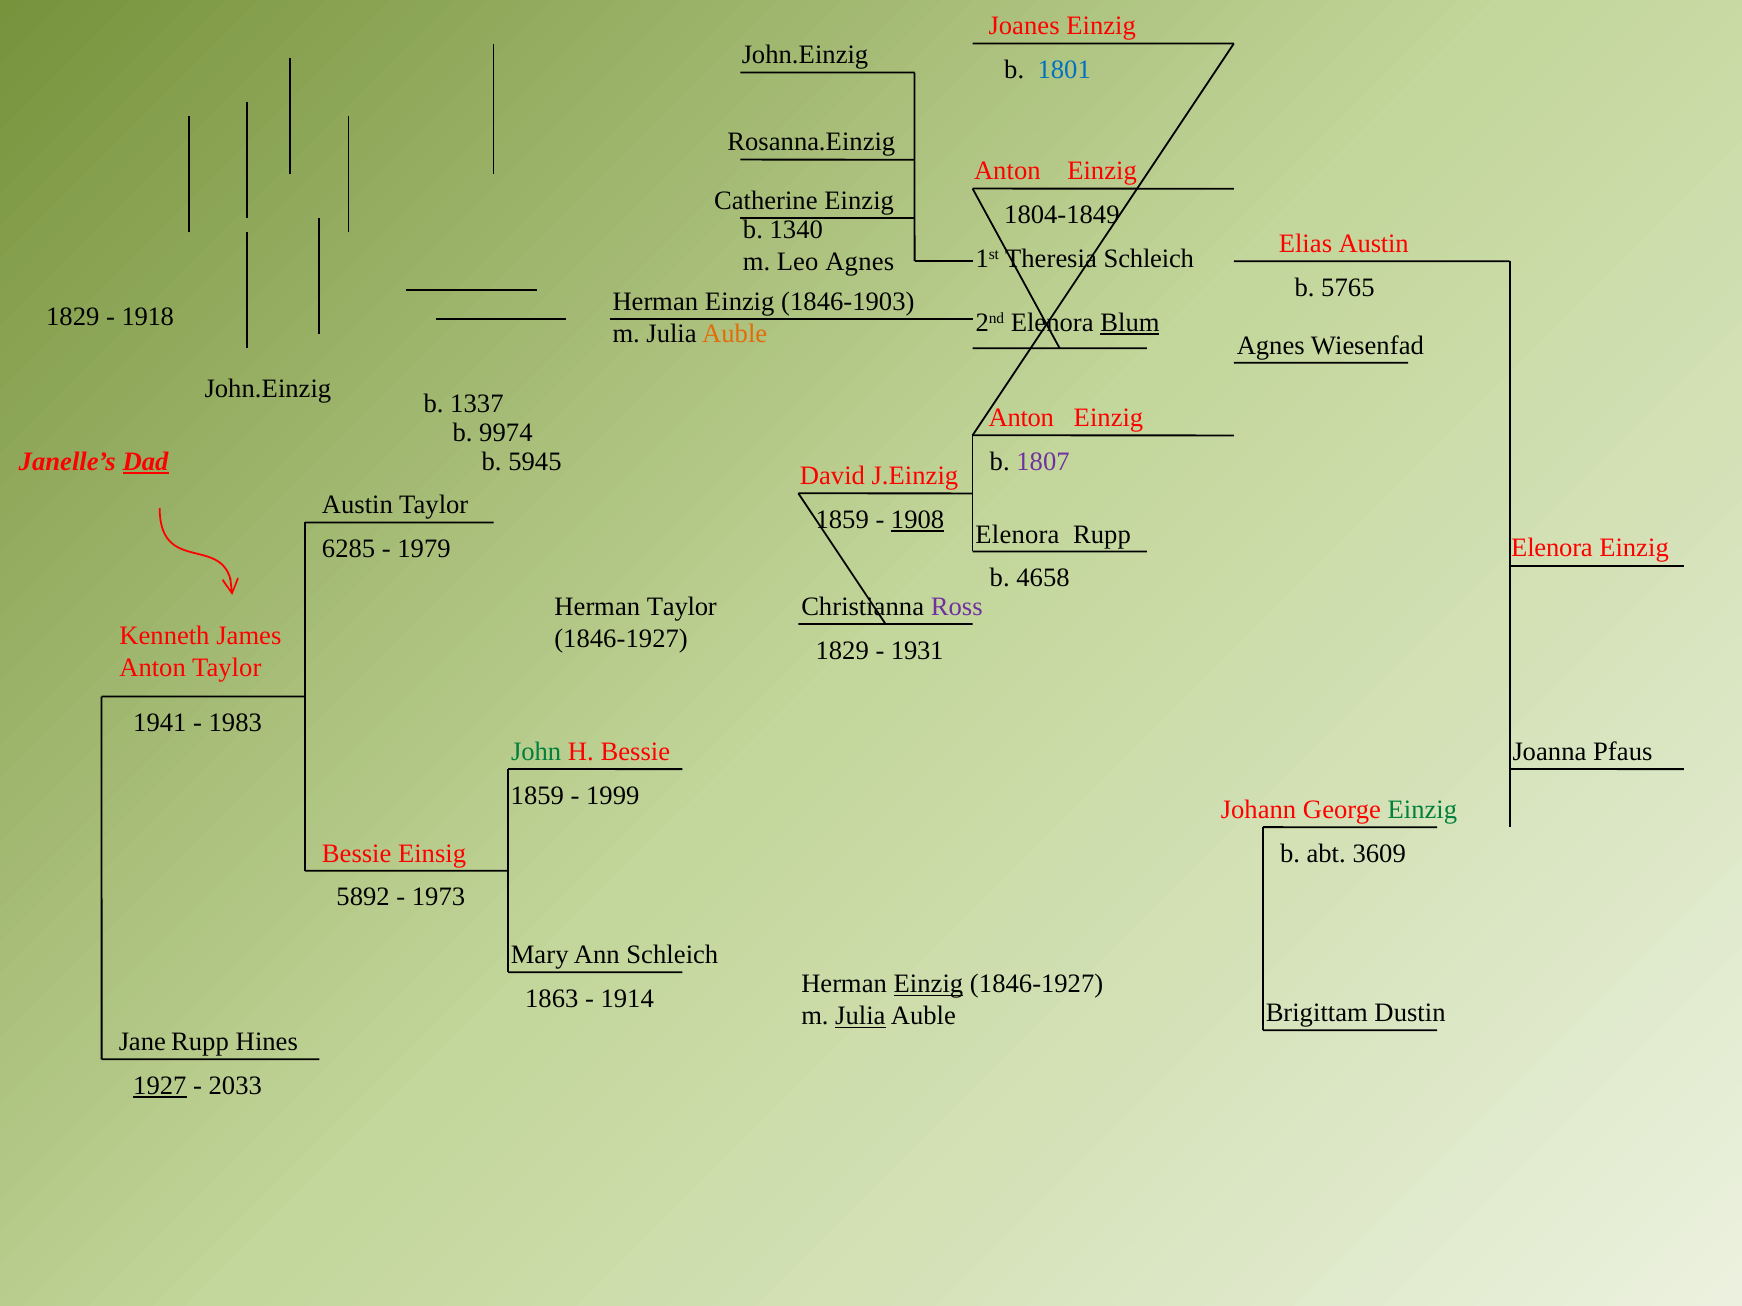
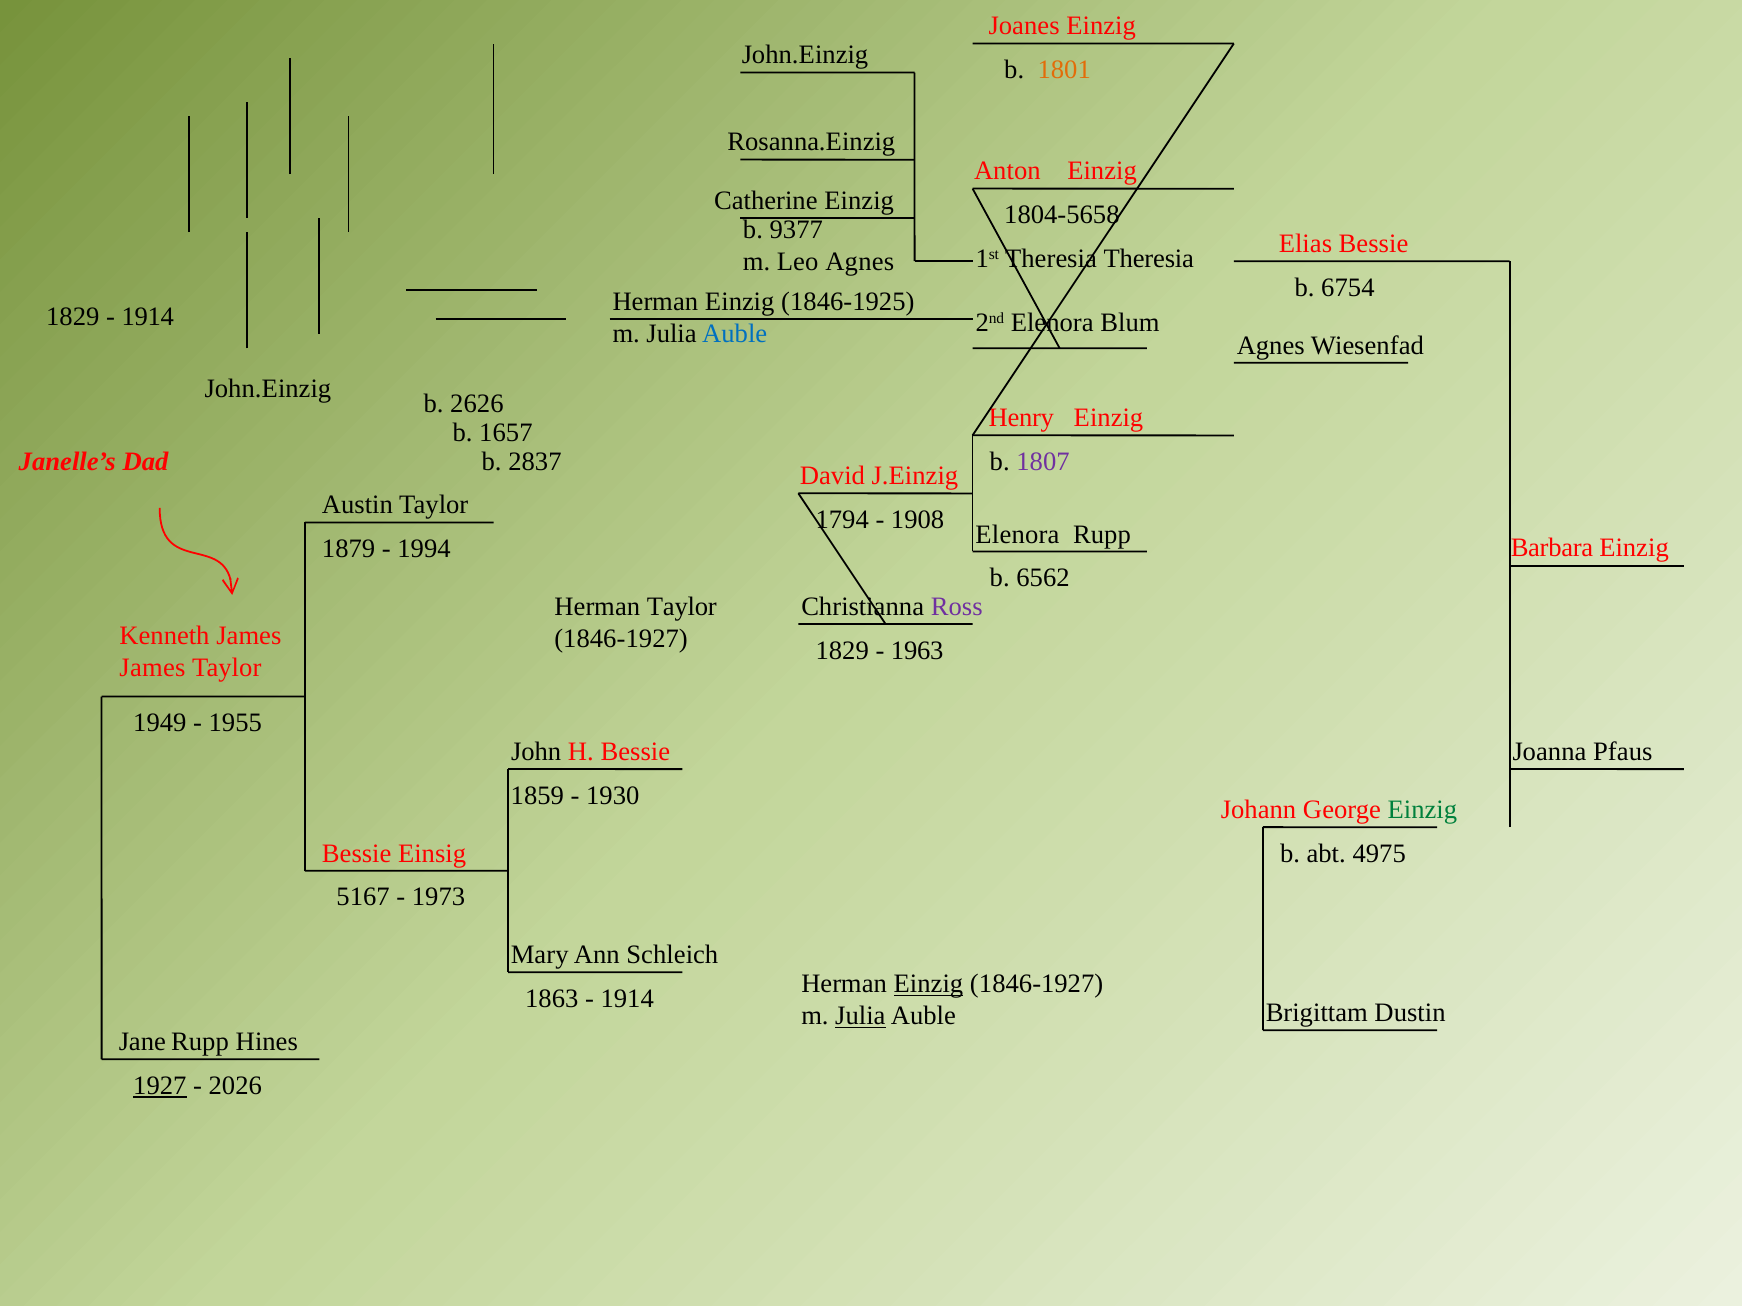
1801 colour: blue -> orange
1804-1849: 1804-1849 -> 1804-5658
1340: 1340 -> 9377
Elias Austin: Austin -> Bessie
Theresia Schleich: Schleich -> Theresia
5765: 5765 -> 6754
1846-1903: 1846-1903 -> 1846-1925
1918 at (148, 317): 1918 -> 1914
Blum underline: present -> none
Auble at (735, 334) colour: orange -> blue
1337: 1337 -> 2626
Anton at (1021, 418): Anton -> Henry
9974: 9974 -> 1657
Dad underline: present -> none
5945: 5945 -> 2837
1859 at (842, 520): 1859 -> 1794
1908 underline: present -> none
Elenora at (1552, 548): Elenora -> Barbara
6285: 6285 -> 1879
1979: 1979 -> 1994
4658: 4658 -> 6562
1931: 1931 -> 1963
Anton at (153, 668): Anton -> James
1941: 1941 -> 1949
1983: 1983 -> 1955
John colour: green -> black
1999: 1999 -> 1930
3609: 3609 -> 4975
5892: 5892 -> 5167
2033: 2033 -> 2026
